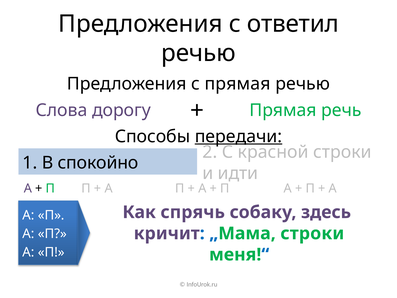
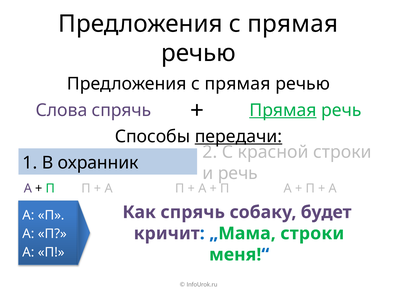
ответил at (293, 24): ответил -> прямая
Слова дорогу: дорогу -> спрячь
Прямая at (283, 110) underline: none -> present
спокойно: спокойно -> охранник
и идти: идти -> речь
здесь: здесь -> будет
